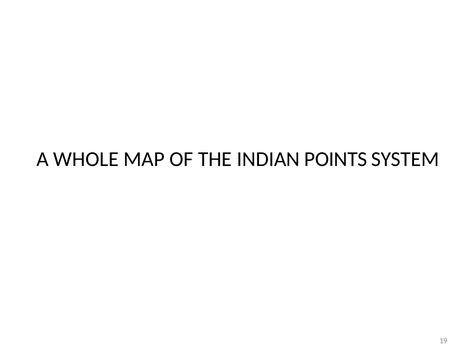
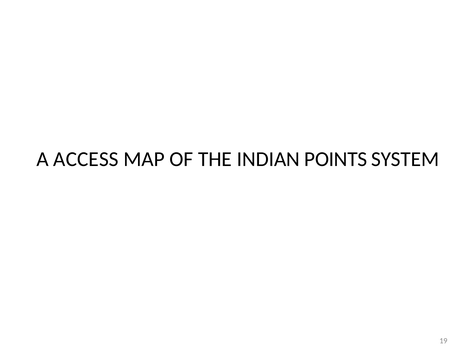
WHOLE: WHOLE -> ACCESS
